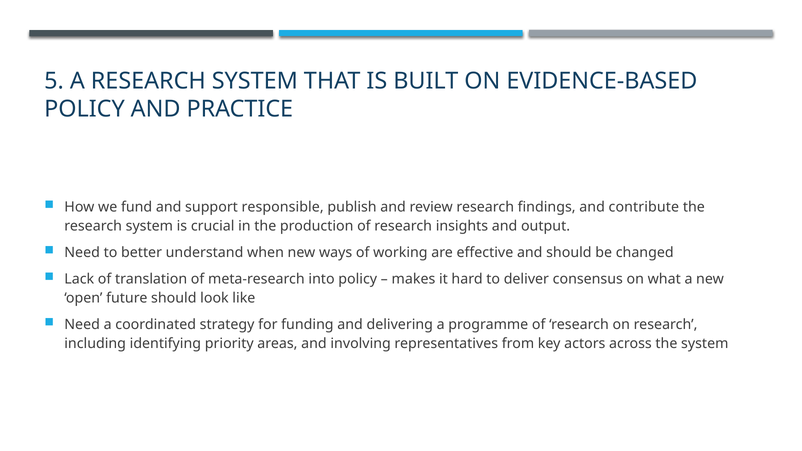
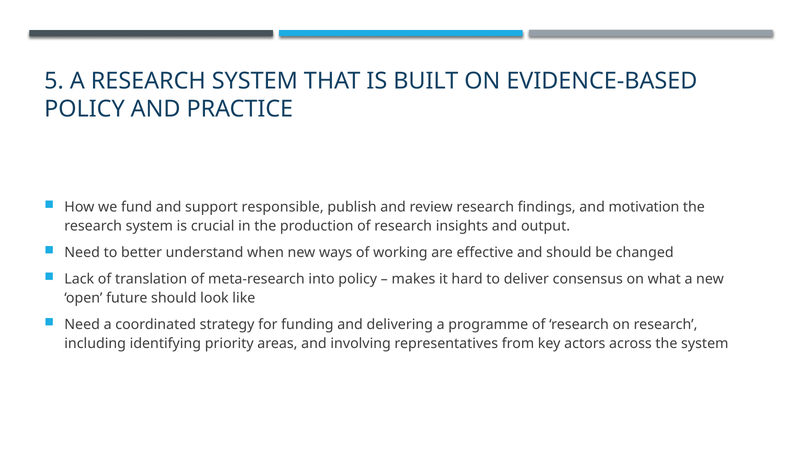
contribute: contribute -> motivation
